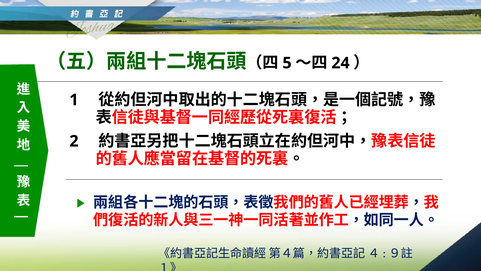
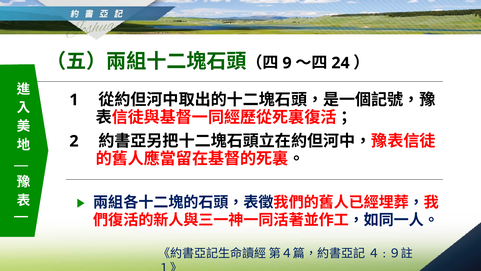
5: 5 -> 9
